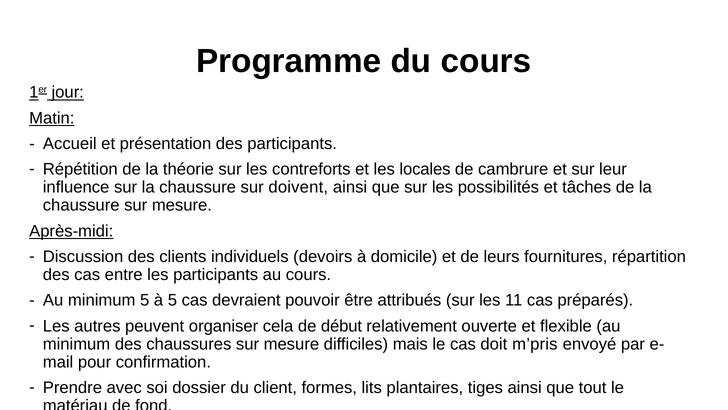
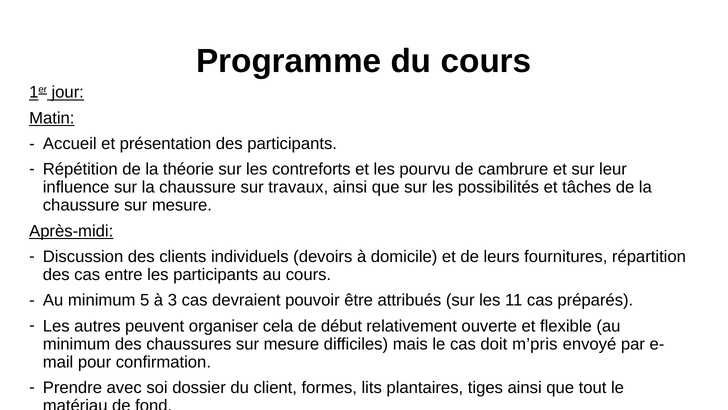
locales: locales -> pourvu
doivent: doivent -> travaux
à 5: 5 -> 3
